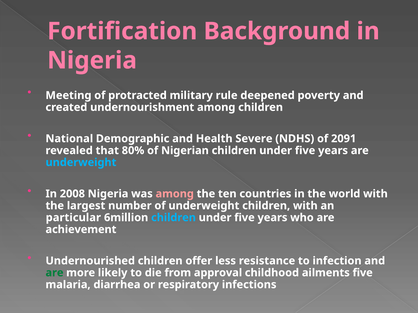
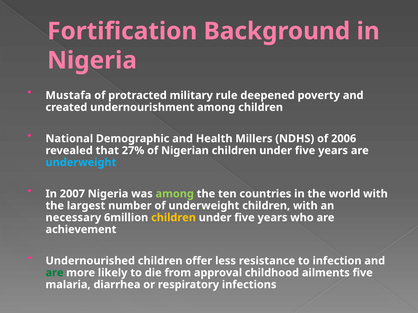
Meeting: Meeting -> Mustafa
Severe: Severe -> Millers
2091: 2091 -> 2006
80%: 80% -> 27%
2008: 2008 -> 2007
among at (175, 194) colour: pink -> light green
particular: particular -> necessary
children at (173, 218) colour: light blue -> yellow
